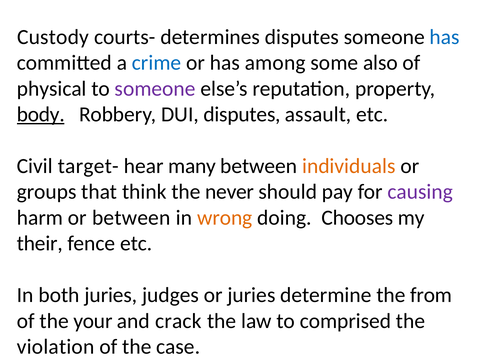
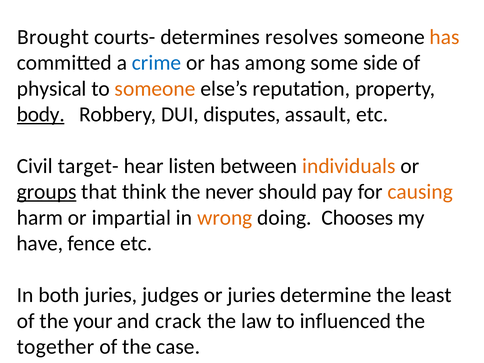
Custody: Custody -> Brought
determines disputes: disputes -> resolves
has at (445, 37) colour: blue -> orange
also: also -> side
someone at (155, 89) colour: purple -> orange
many: many -> listen
groups underline: none -> present
causing colour: purple -> orange
or between: between -> impartial
their: their -> have
from: from -> least
comprised: comprised -> influenced
violation: violation -> together
